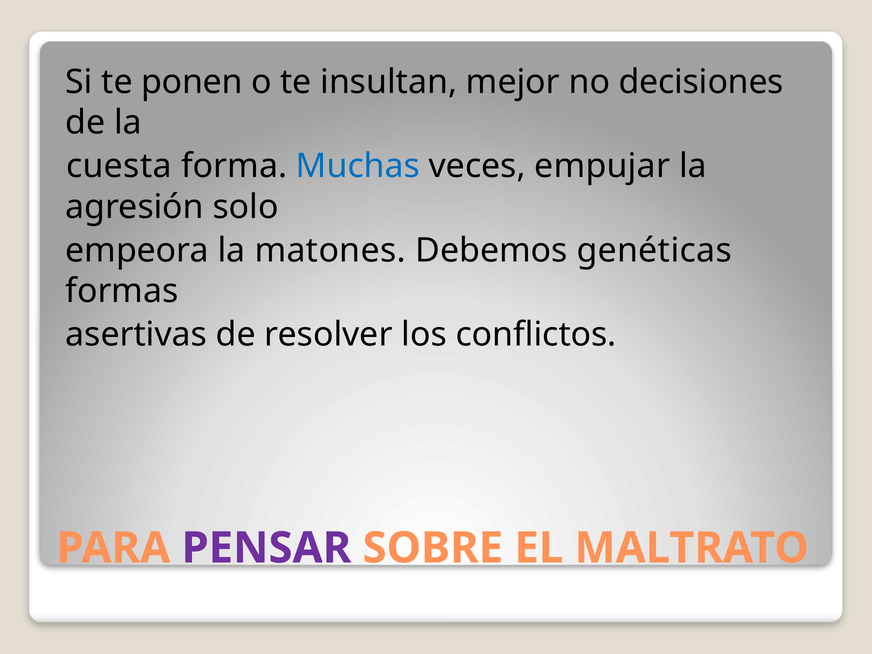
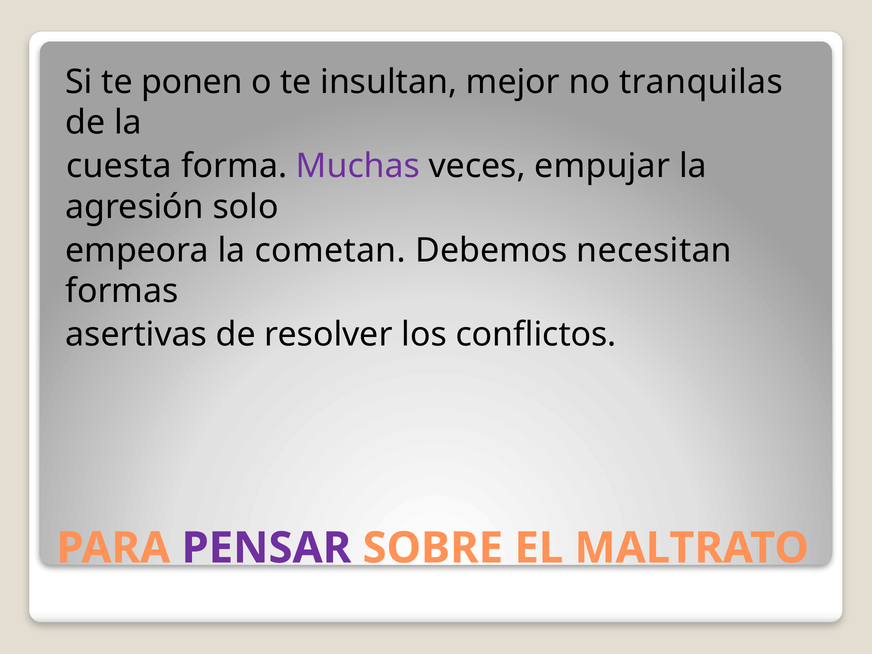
decisiones: decisiones -> tranquilas
Muchas colour: blue -> purple
matones: matones -> cometan
genéticas: genéticas -> necesitan
